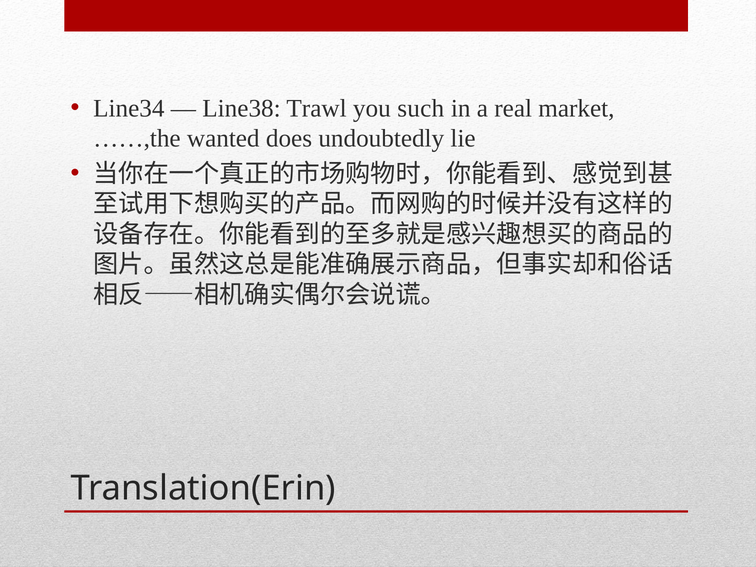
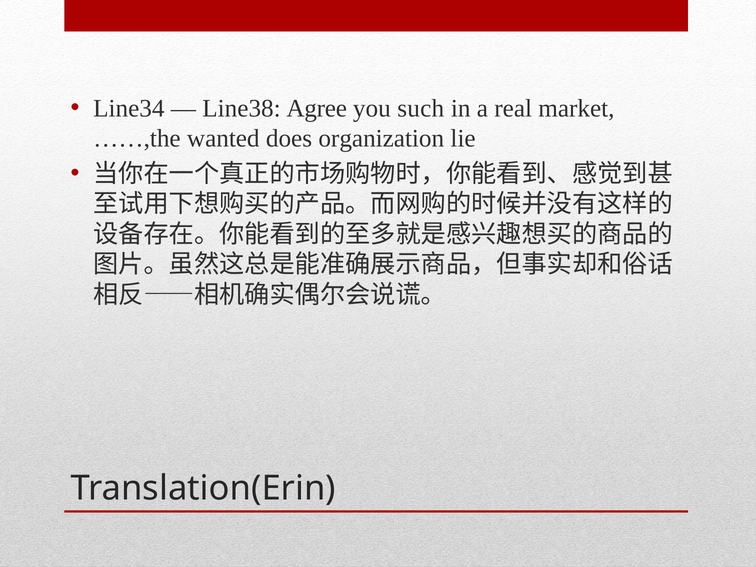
Trawl: Trawl -> Agree
undoubtedly: undoubtedly -> organization
